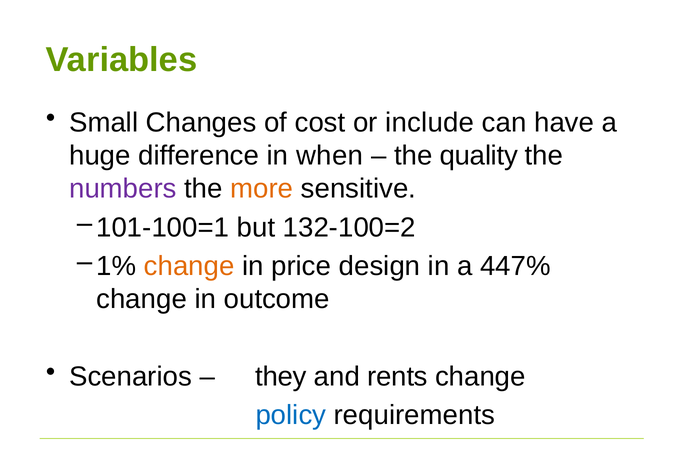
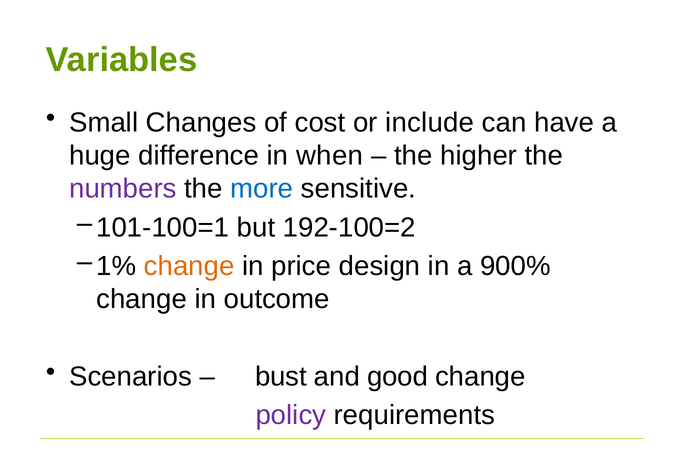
quality: quality -> higher
more colour: orange -> blue
132-100=2: 132-100=2 -> 192-100=2
447%: 447% -> 900%
they: they -> bust
rents: rents -> good
policy colour: blue -> purple
